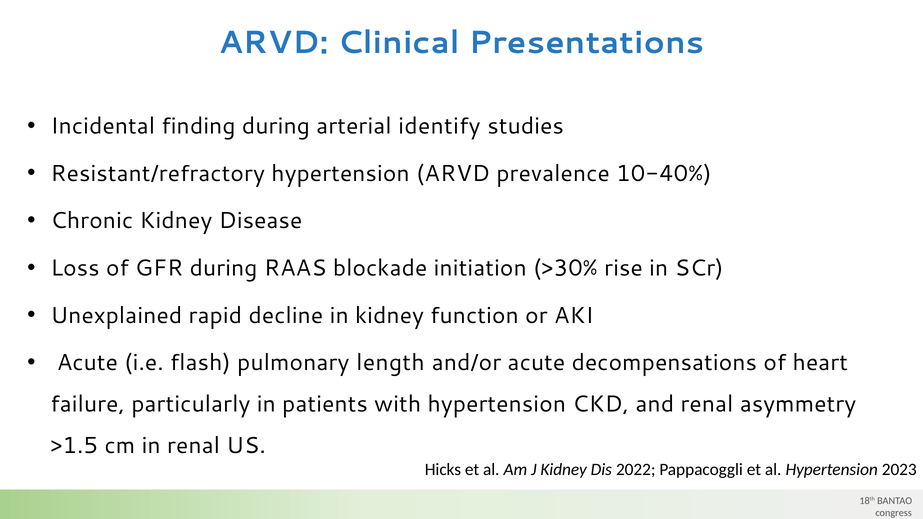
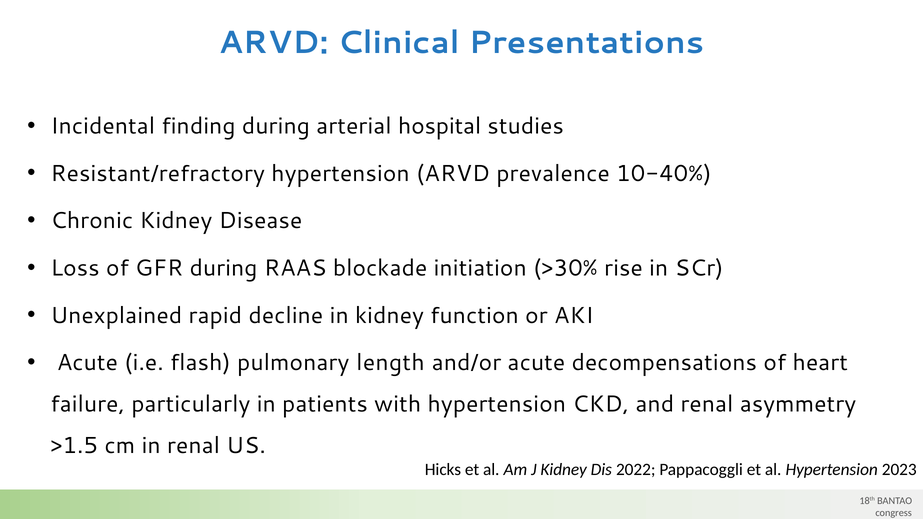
identify: identify -> hospital
